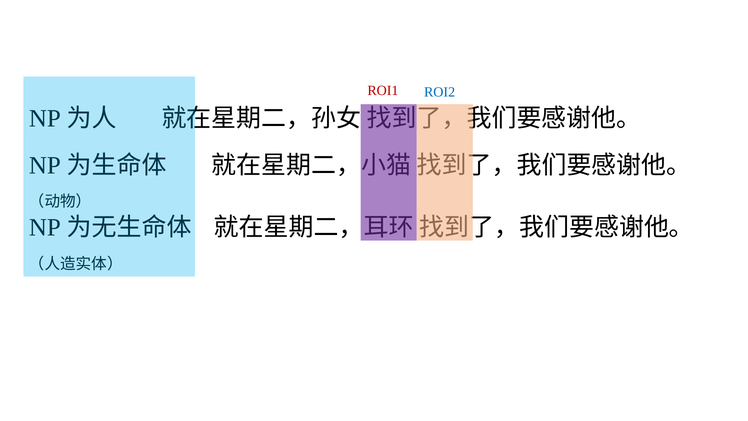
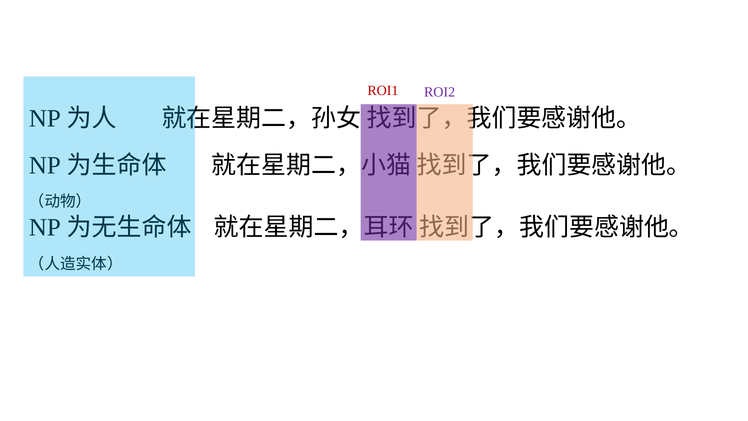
ROI2 colour: blue -> purple
